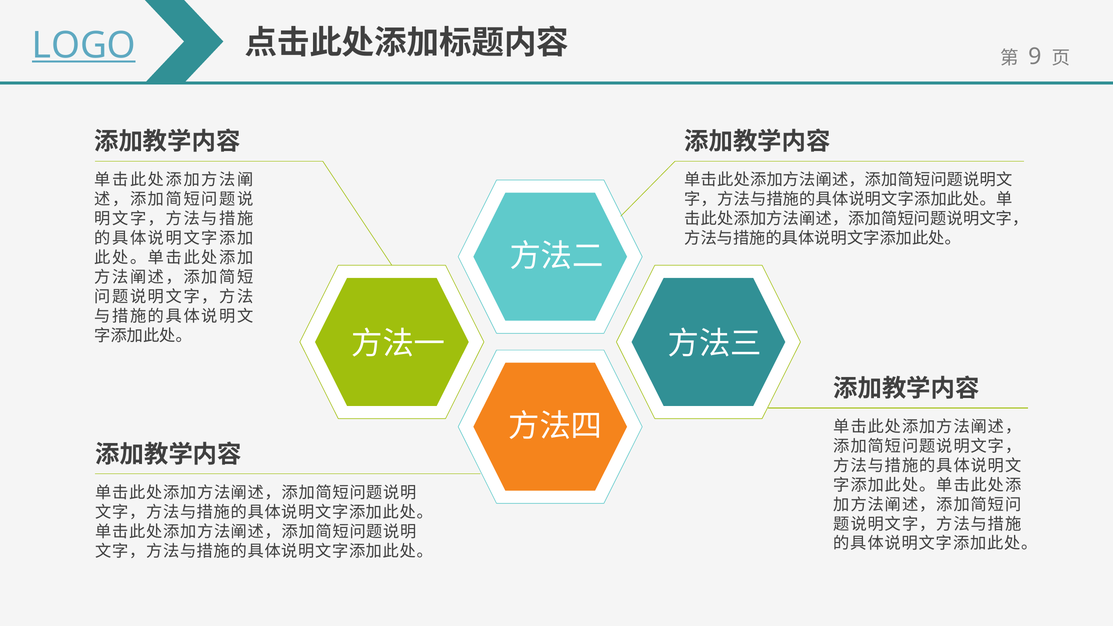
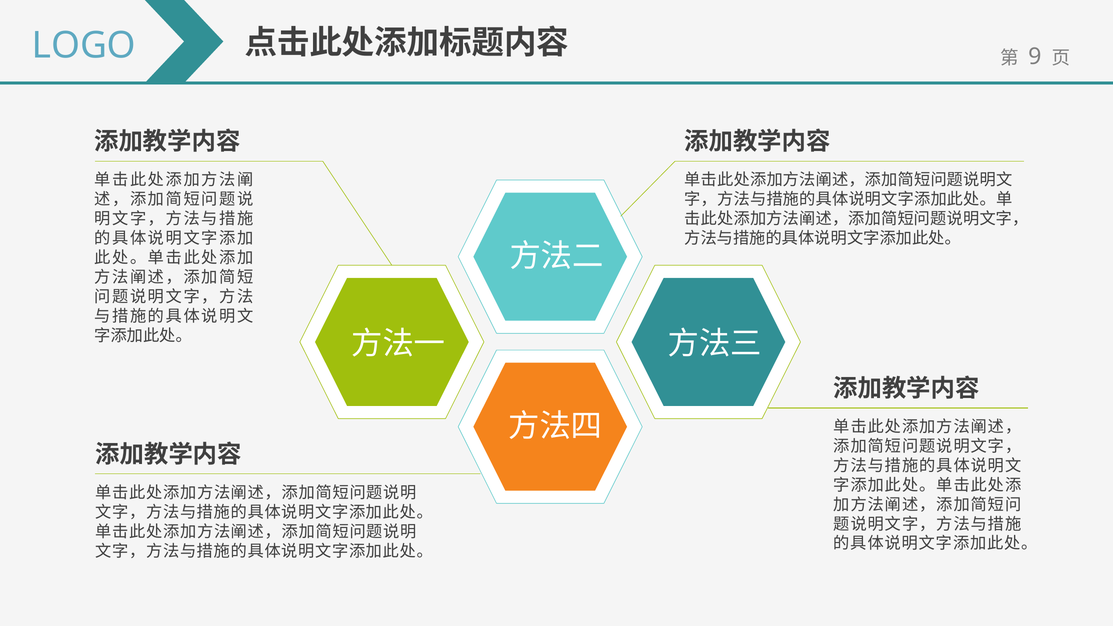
LOGO underline: present -> none
